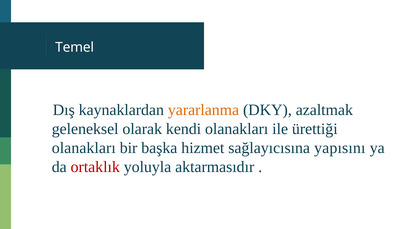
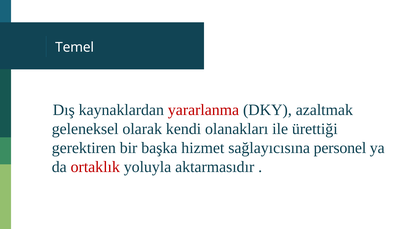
yararlanma colour: orange -> red
olanakları at (84, 148): olanakları -> gerektiren
yapısını: yapısını -> personel
